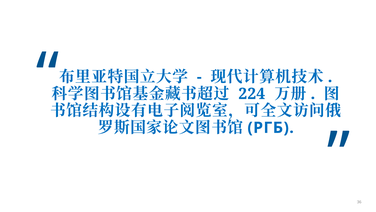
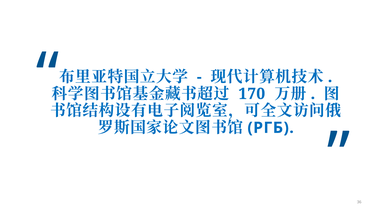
224: 224 -> 170
